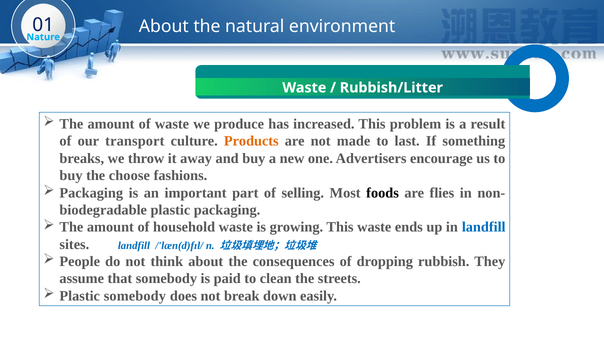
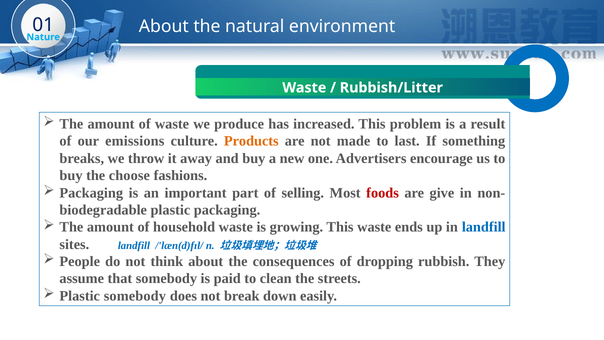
transport: transport -> emissions
foods colour: black -> red
flies: flies -> give
